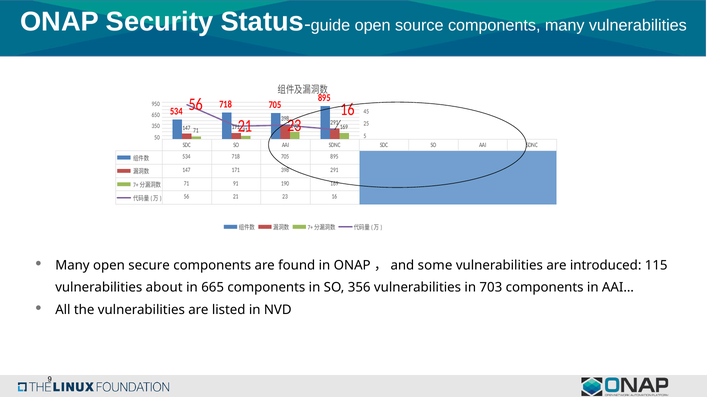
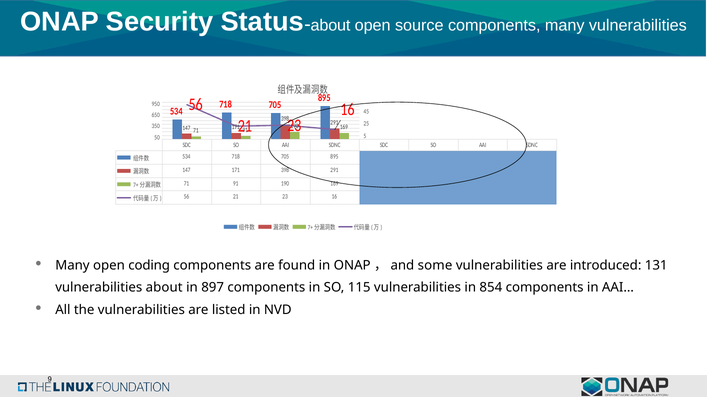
guide at (330, 26): guide -> about
secure: secure -> coding
115: 115 -> 131
665: 665 -> 897
356: 356 -> 115
703: 703 -> 854
